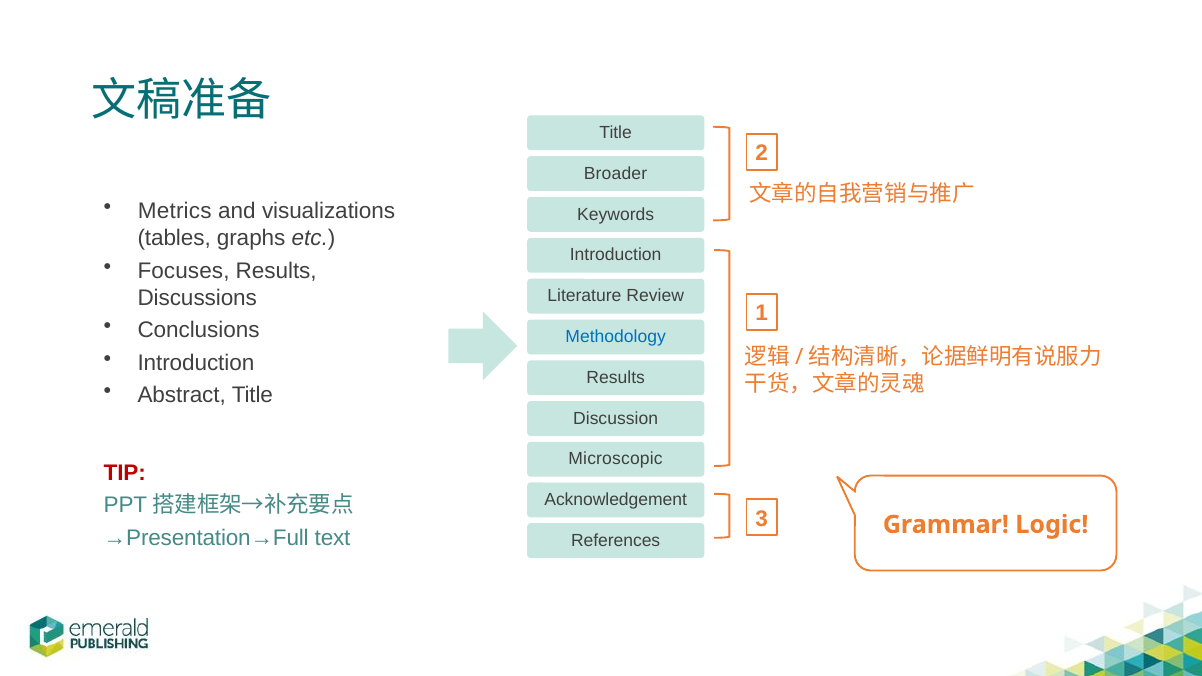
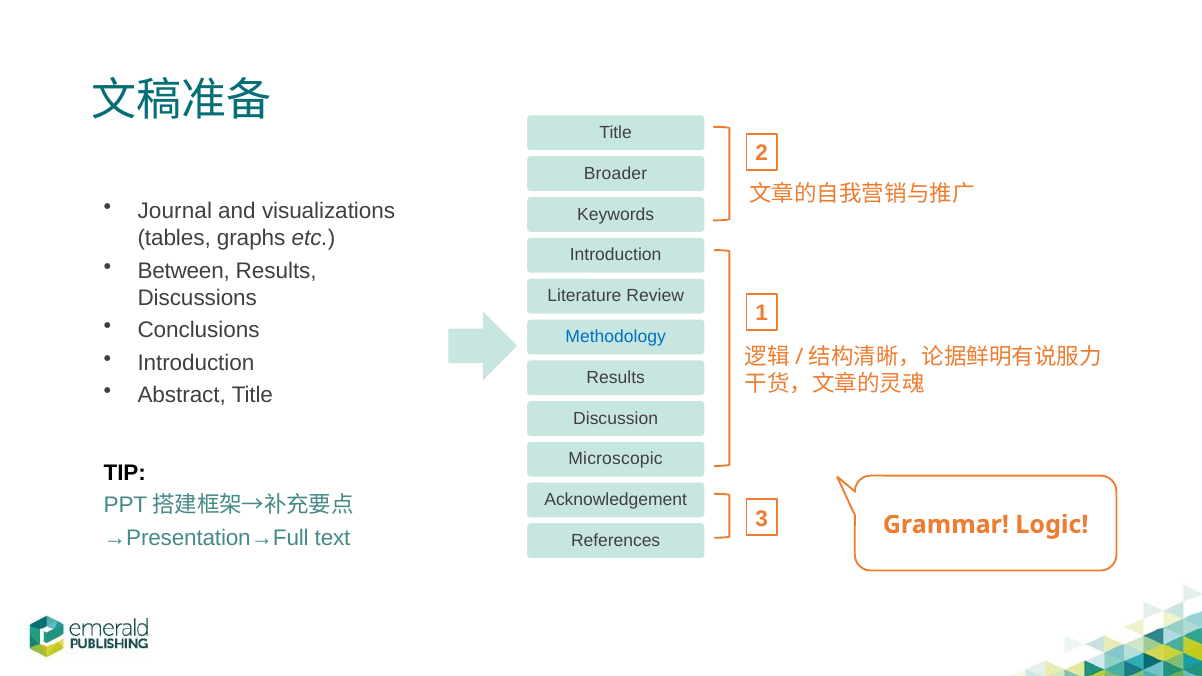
Metrics: Metrics -> Journal
Focuses: Focuses -> Between
TIP colour: red -> black
